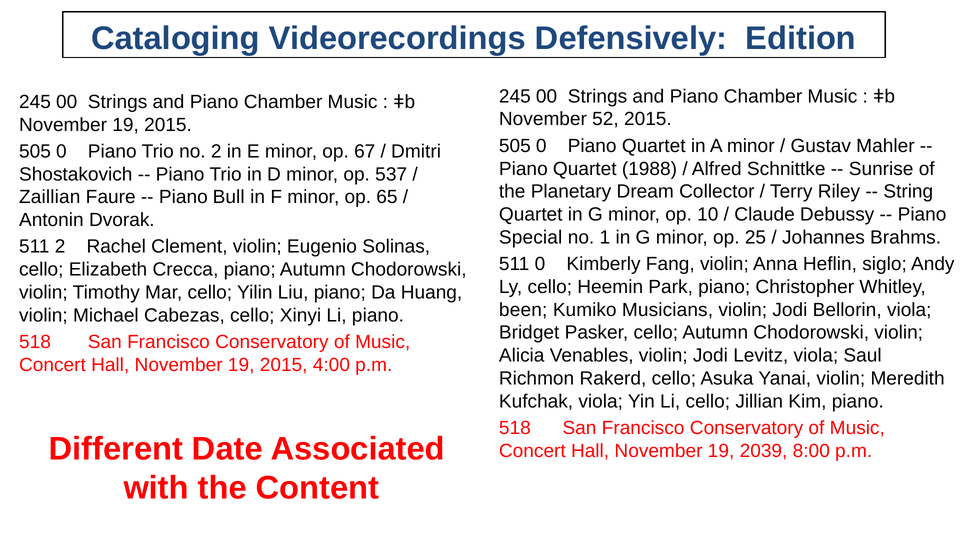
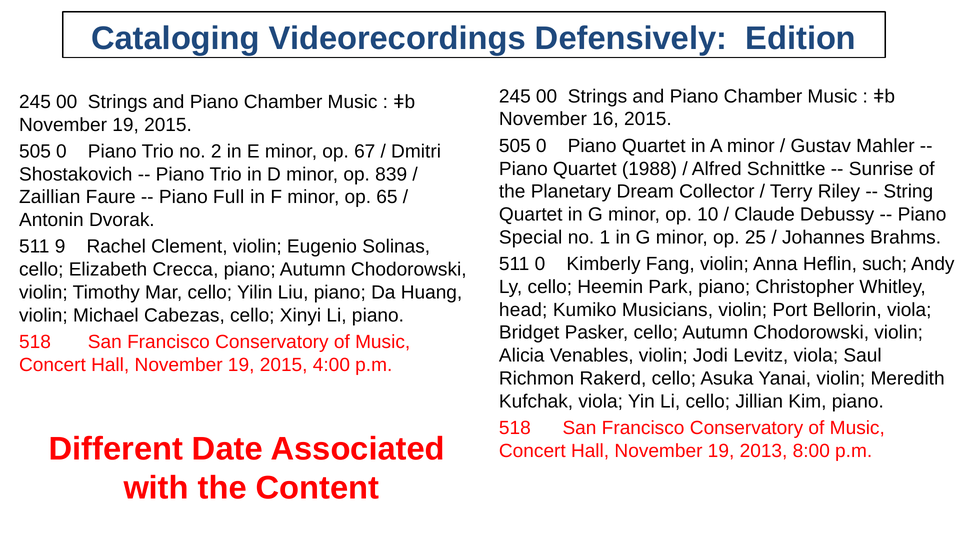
52: 52 -> 16
537: 537 -> 839
Bull: Bull -> Full
511 2: 2 -> 9
siglo: siglo -> such
been: been -> head
Jodi at (790, 310): Jodi -> Port
2039: 2039 -> 2013
